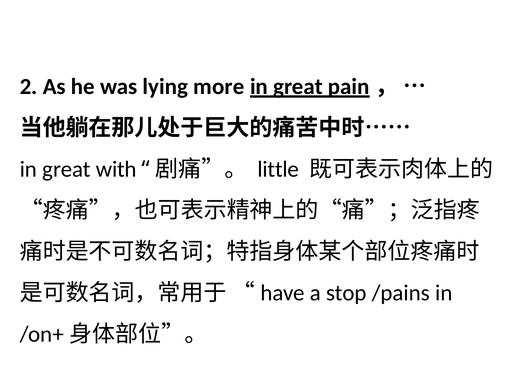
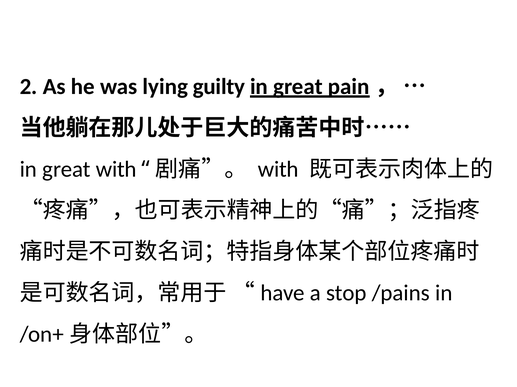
more: more -> guilty
little at (278, 169): little -> with
